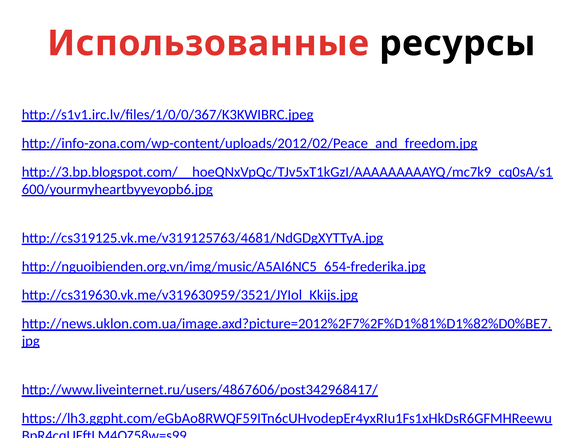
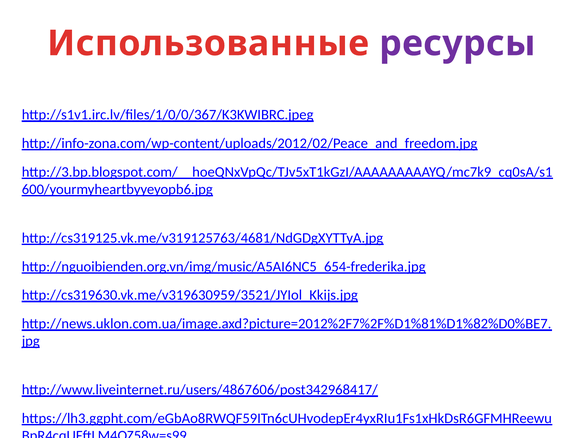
ресурсы colour: black -> purple
